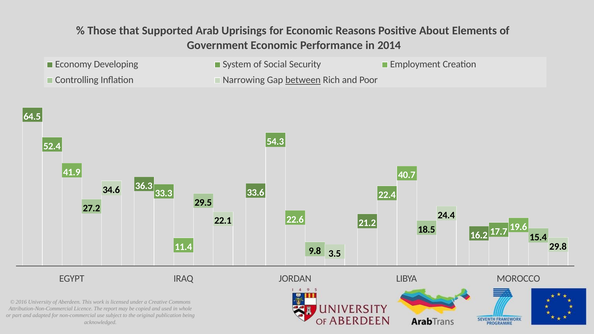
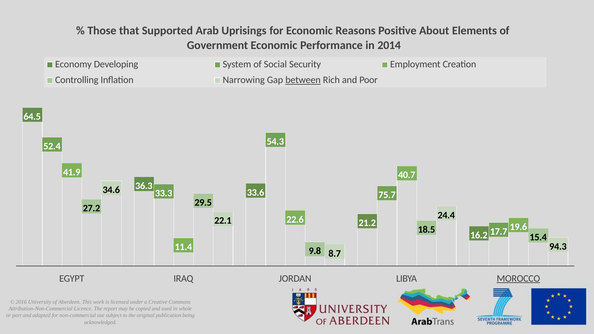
22.4: 22.4 -> 75.7
29.8: 29.8 -> 94.3
3.5: 3.5 -> 8.7
MOROCCO underline: none -> present
